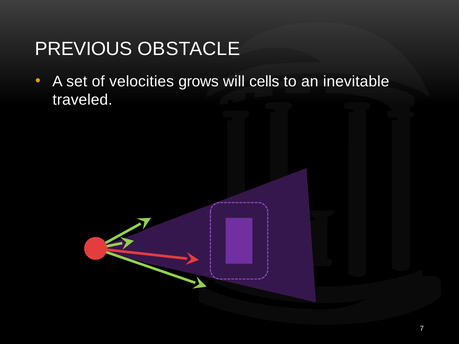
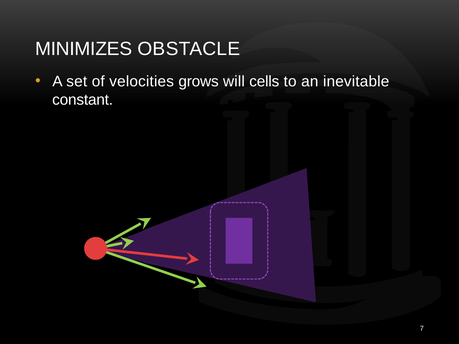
PREVIOUS: PREVIOUS -> MINIMIZES
traveled: traveled -> constant
